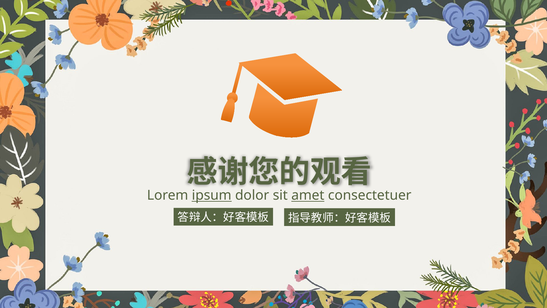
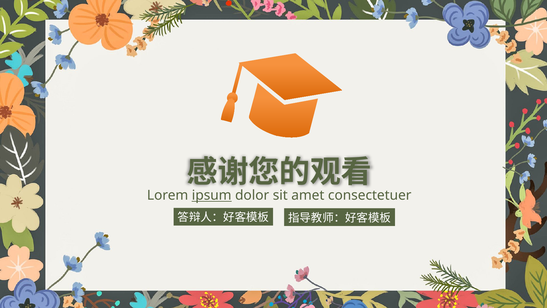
amet underline: present -> none
